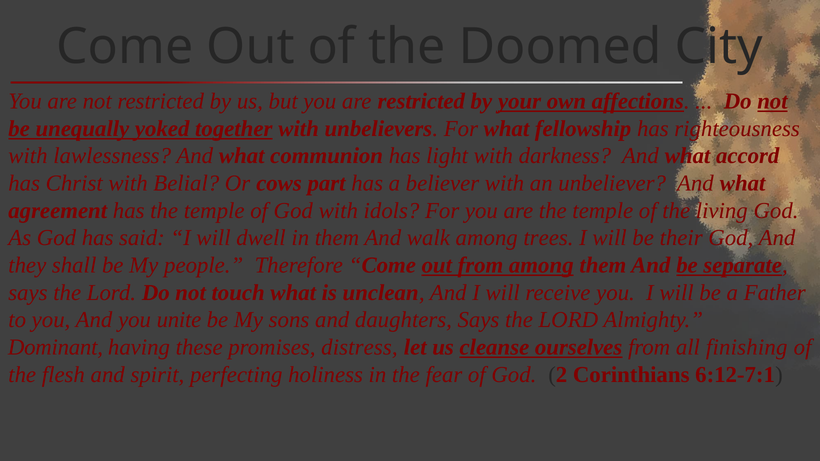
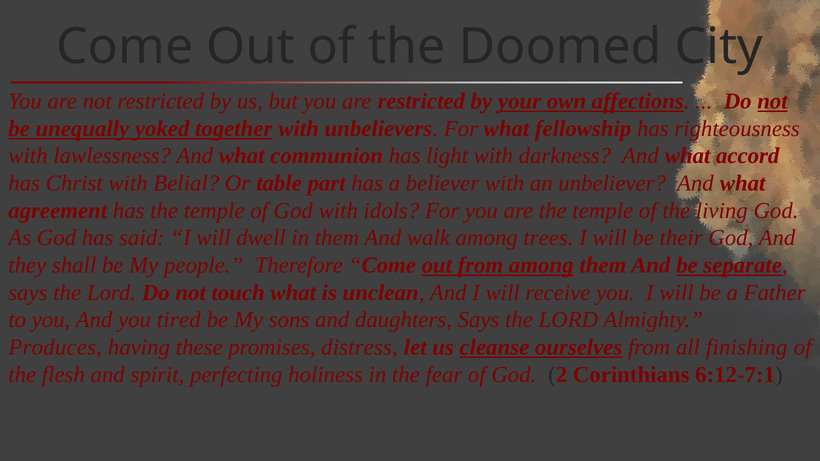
cows: cows -> table
unite: unite -> tired
Dominant: Dominant -> Produces
